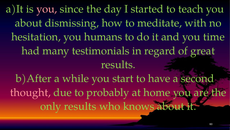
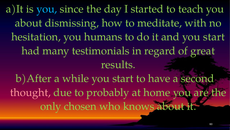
you at (47, 9) colour: pink -> light blue
and you time: time -> start
only results: results -> chosen
